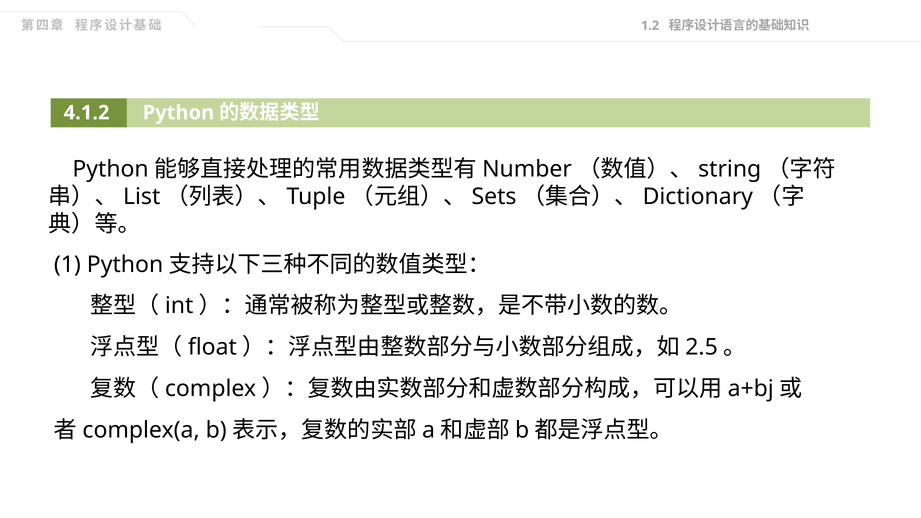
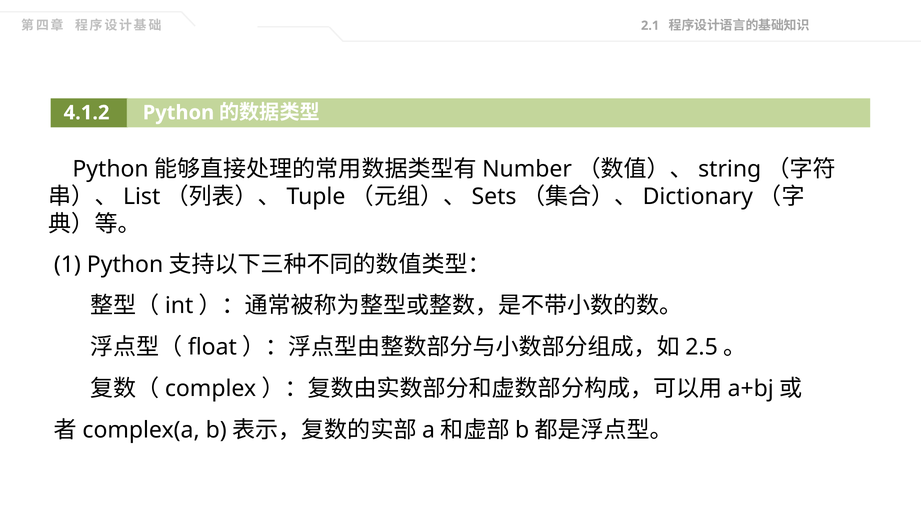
1.2: 1.2 -> 2.1
